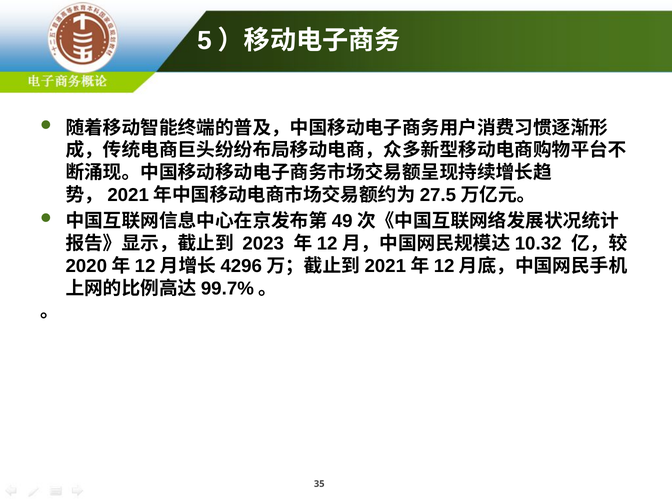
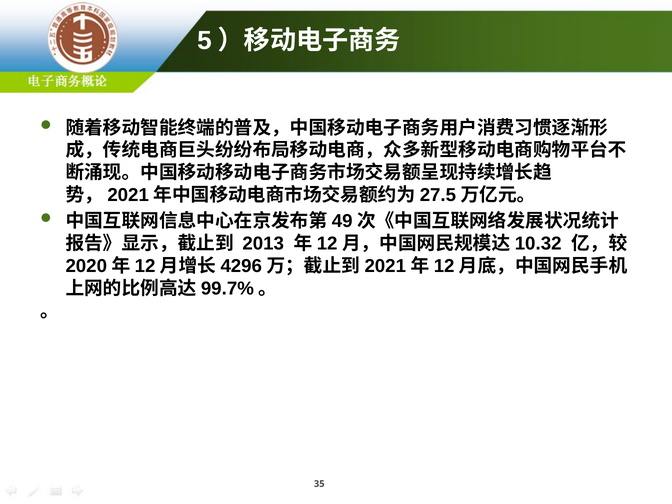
2023: 2023 -> 2013
